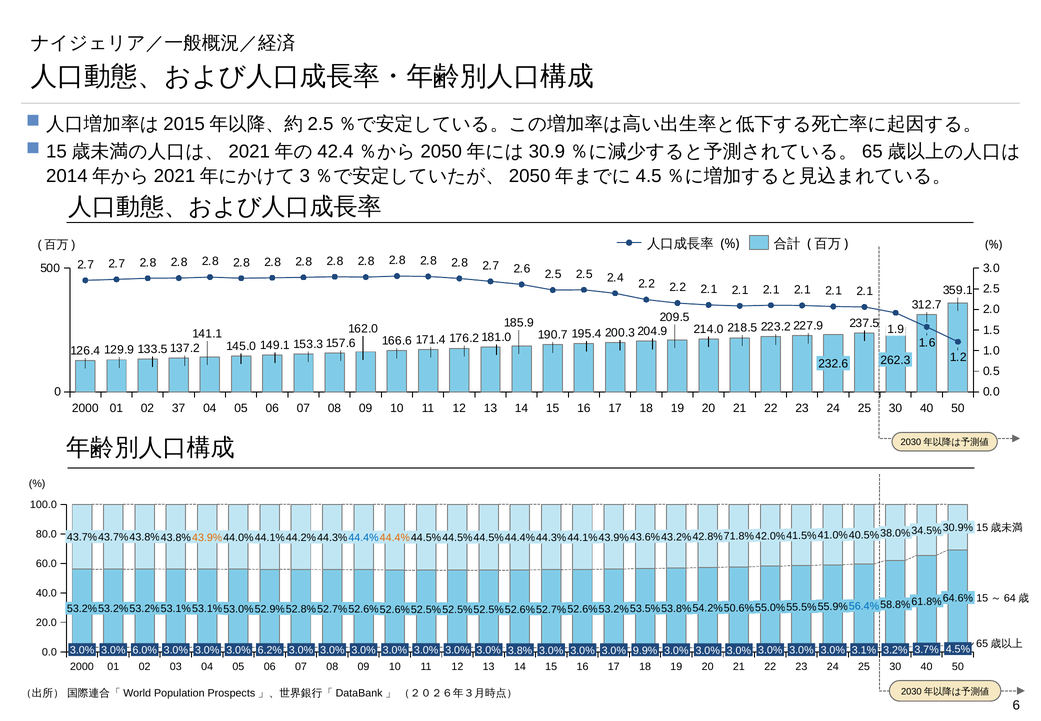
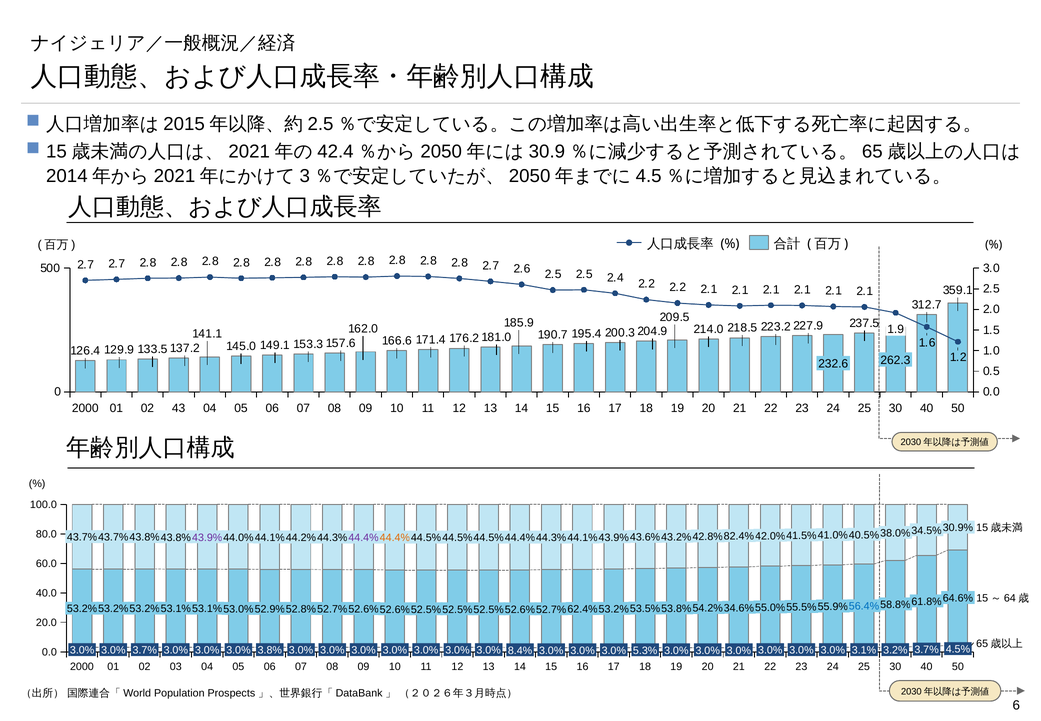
37: 37 -> 43
71.8%: 71.8% -> 82.4%
43.9% at (207, 537) colour: orange -> purple
44.4% at (364, 538) colour: blue -> purple
50.6%: 50.6% -> 34.6%
52.6% at (583, 609): 52.6% -> 62.4%
6.0% at (145, 650): 6.0% -> 3.7%
6.2%: 6.2% -> 3.8%
3.8%: 3.8% -> 8.4%
9.9%: 9.9% -> 5.3%
